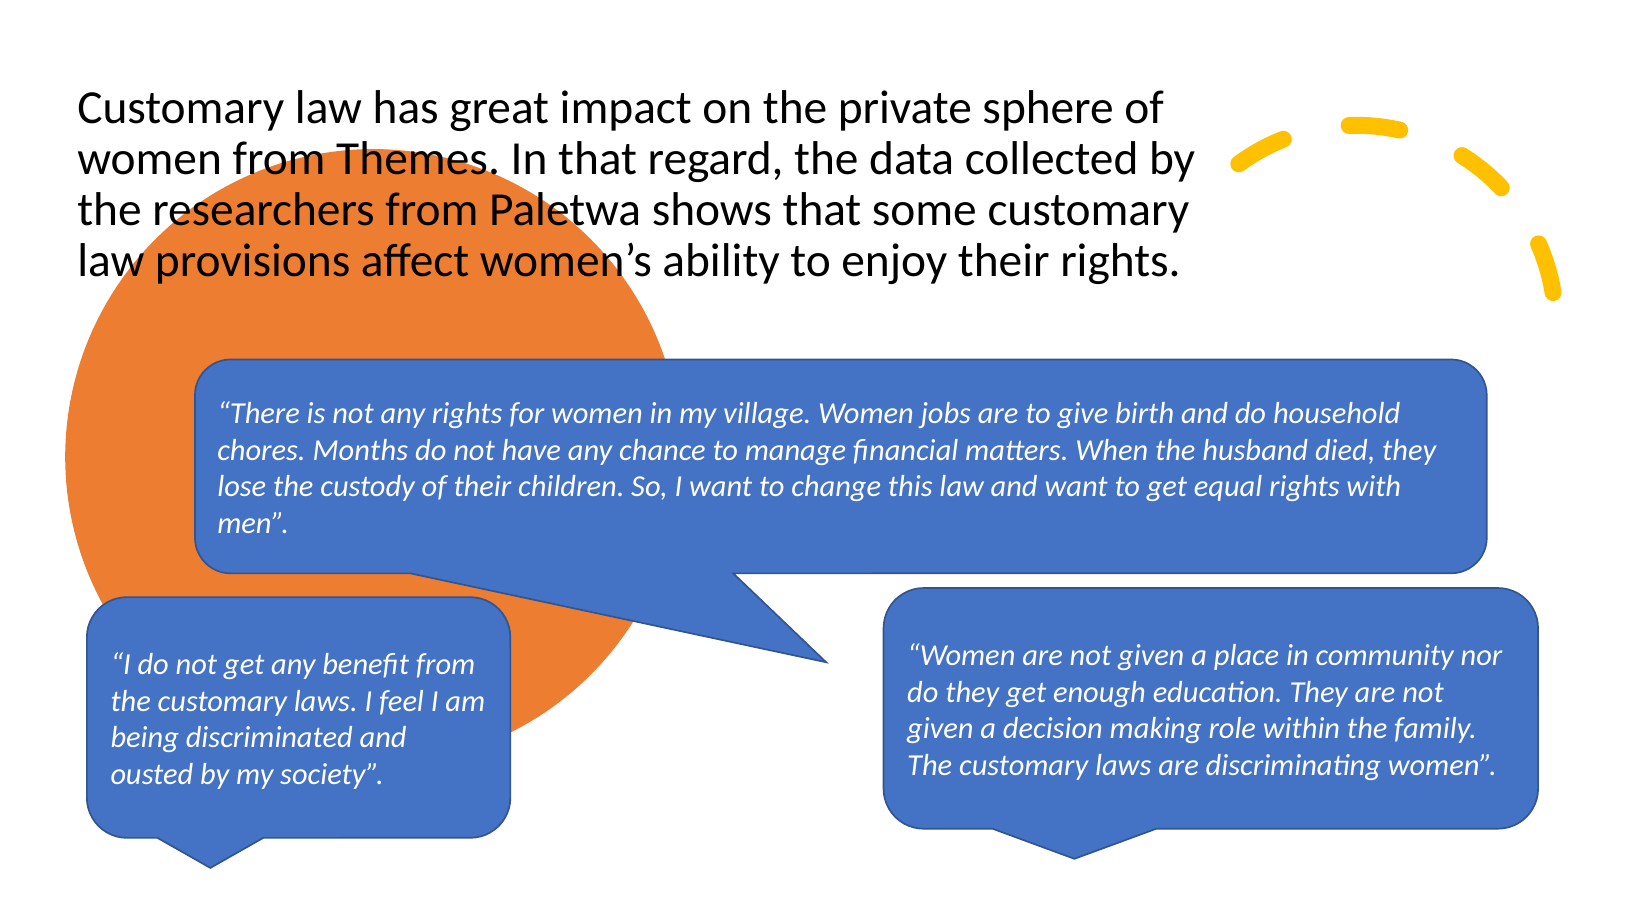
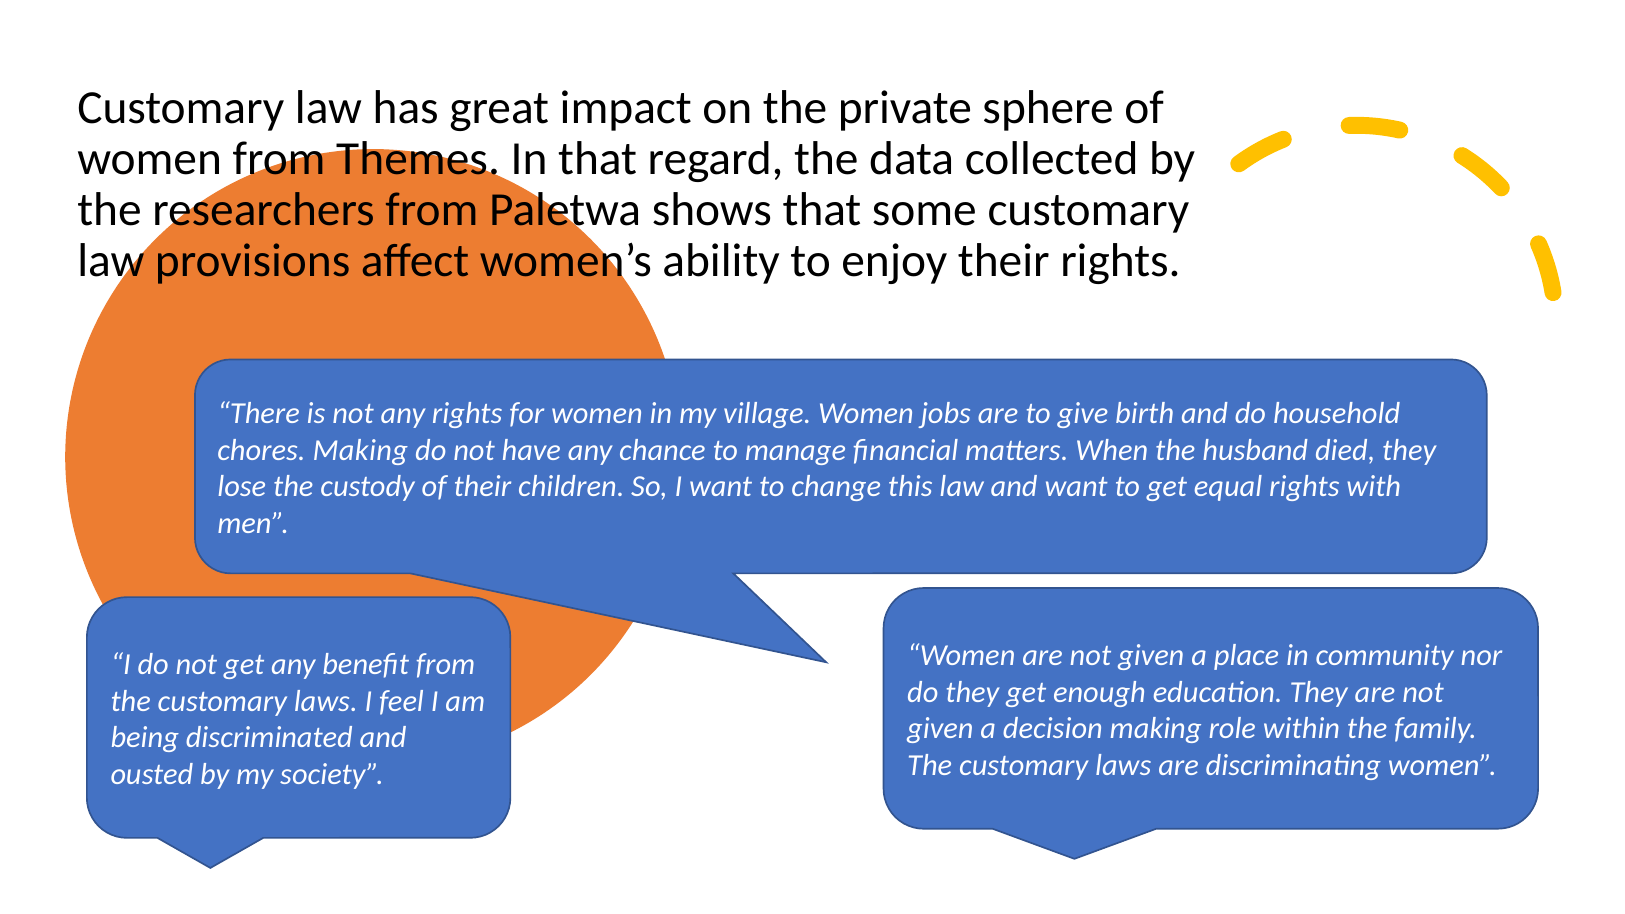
chores Months: Months -> Making
